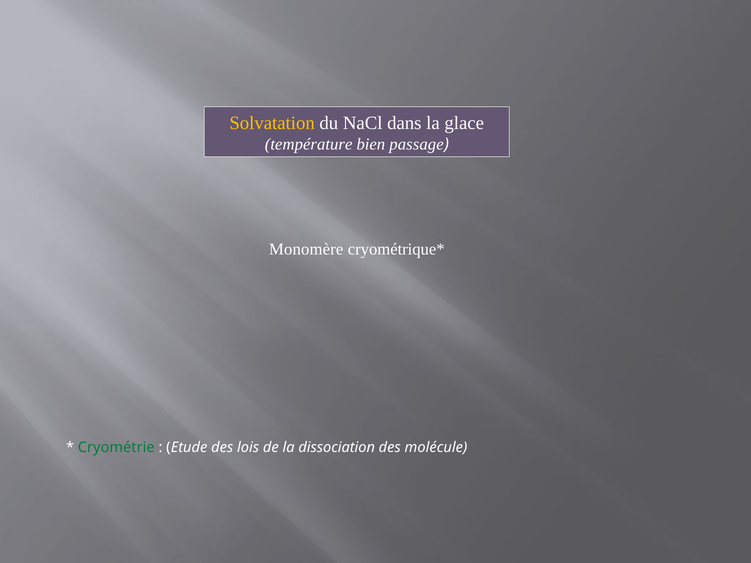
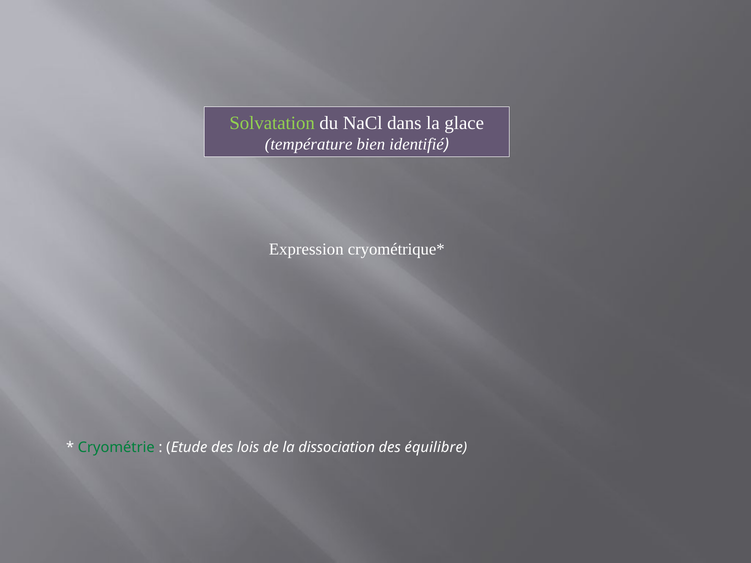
Solvatation colour: yellow -> light green
passage: passage -> identifié
Monomère: Monomère -> Expression
molécule: molécule -> équilibre
